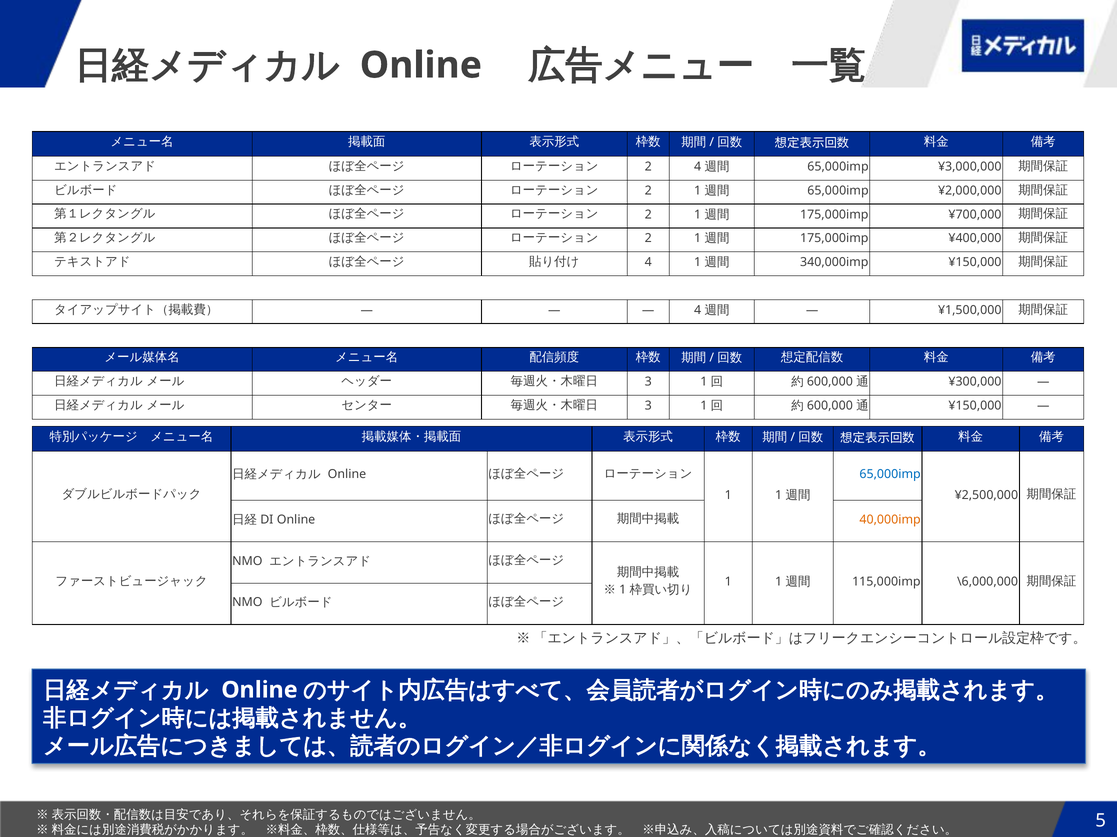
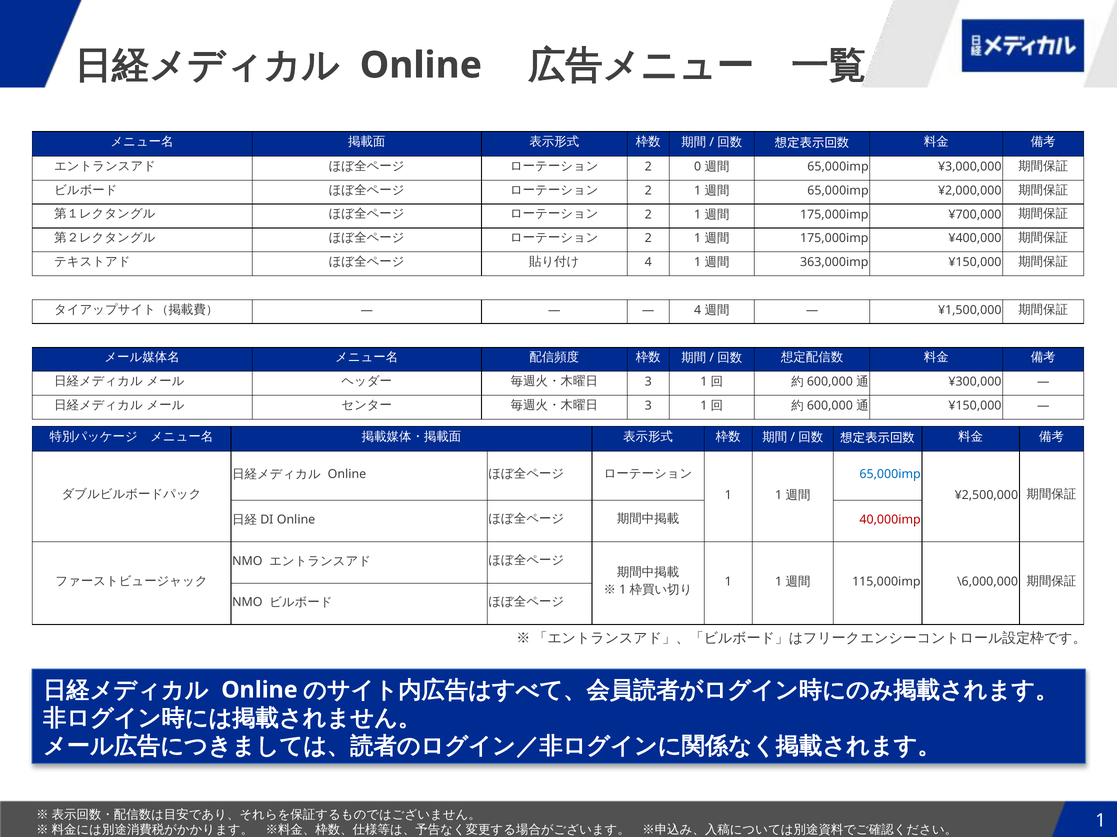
2 4: 4 -> 0
340,000imp: 340,000imp -> 363,000imp
40,000imp colour: orange -> red
5 at (1101, 821): 5 -> 1
